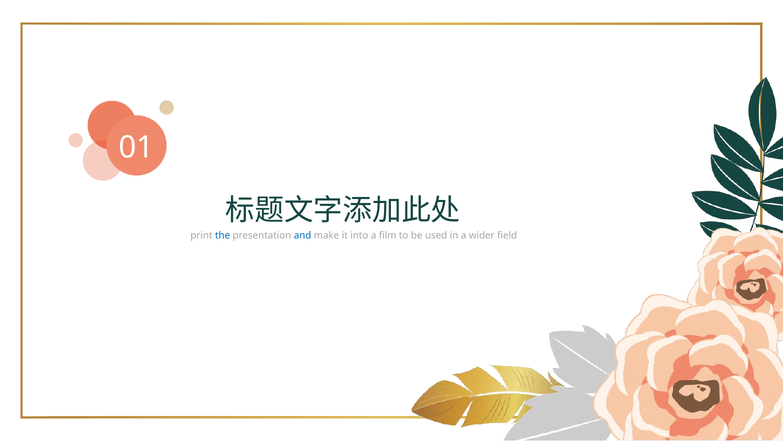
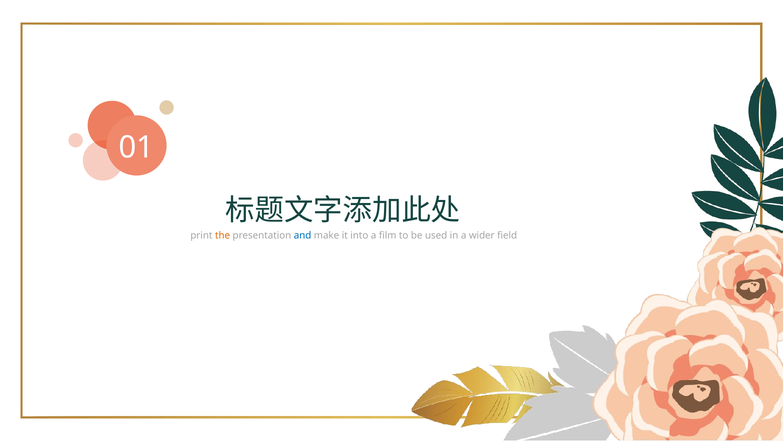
the colour: blue -> orange
